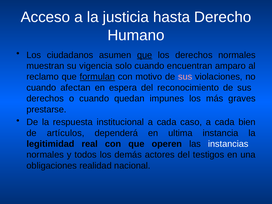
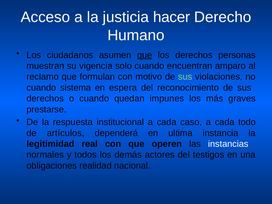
hasta: hasta -> hacer
derechos normales: normales -> personas
formulan underline: present -> none
sus at (185, 77) colour: pink -> light green
afectan: afectan -> sistema
bien: bien -> todo
